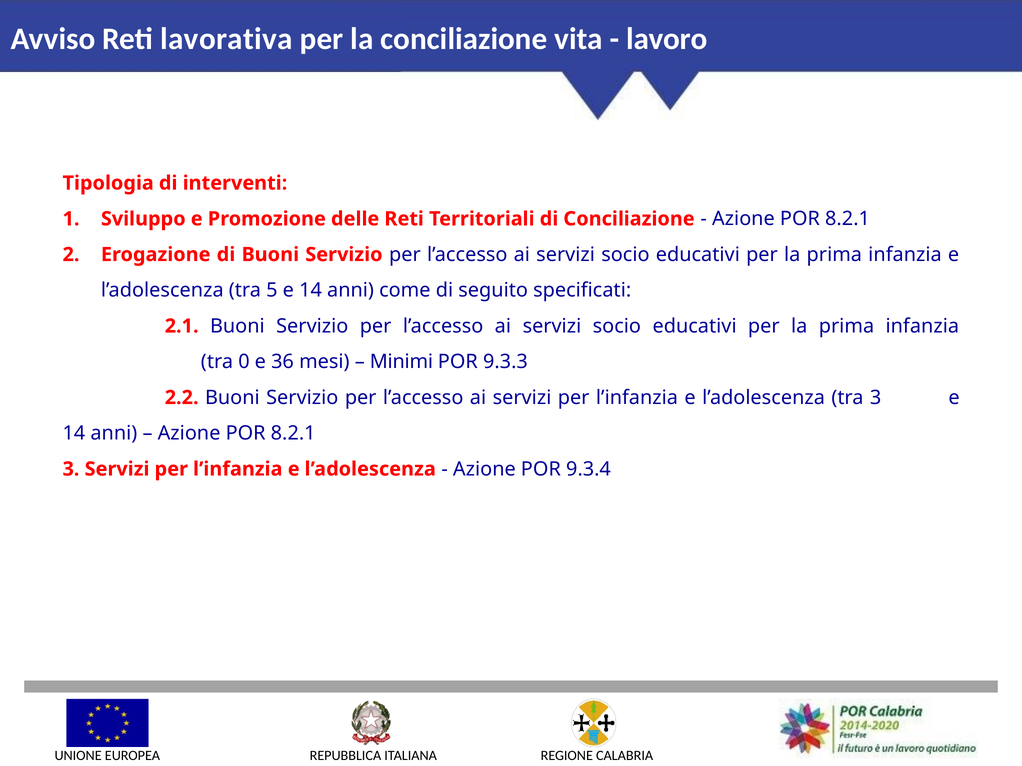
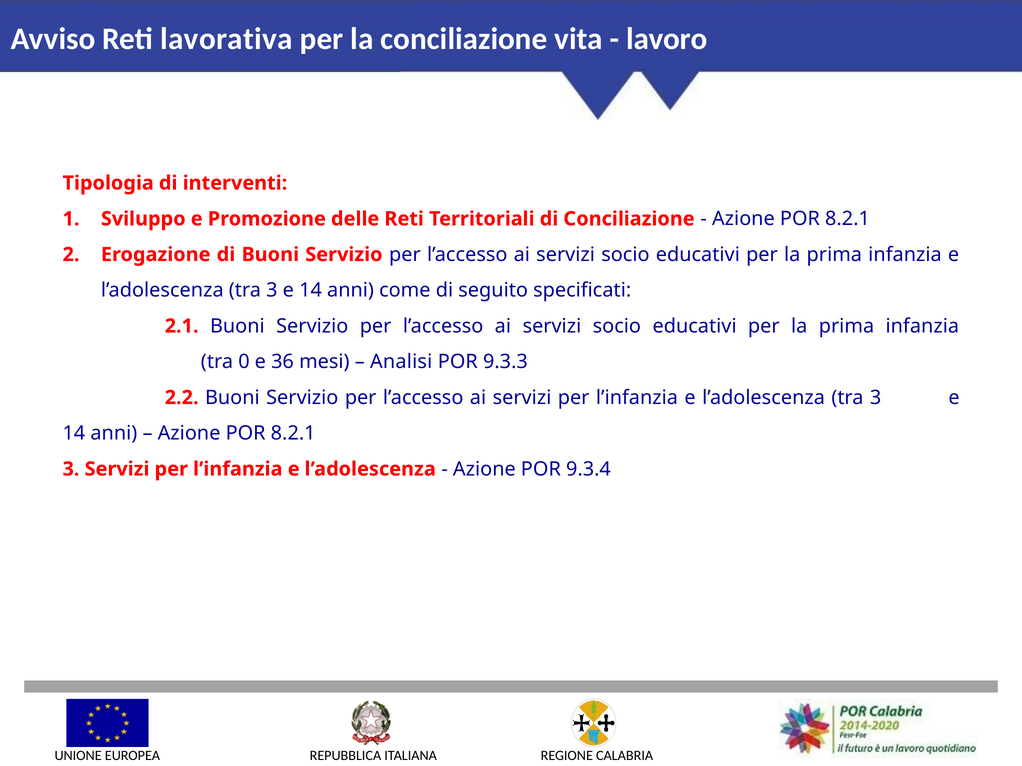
5 at (272, 291): 5 -> 3
Minimi: Minimi -> Analisi
